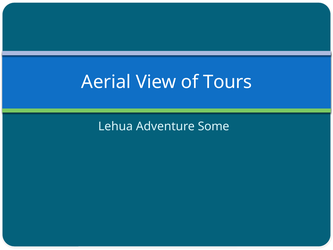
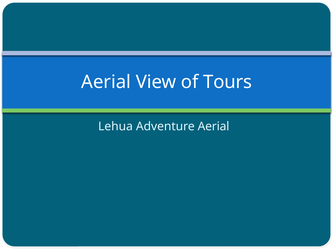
Adventure Some: Some -> Aerial
